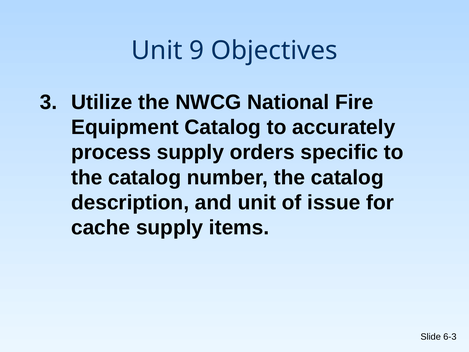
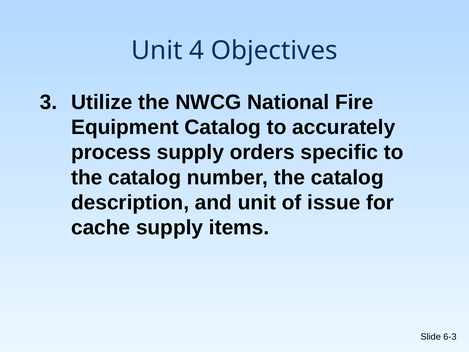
9: 9 -> 4
